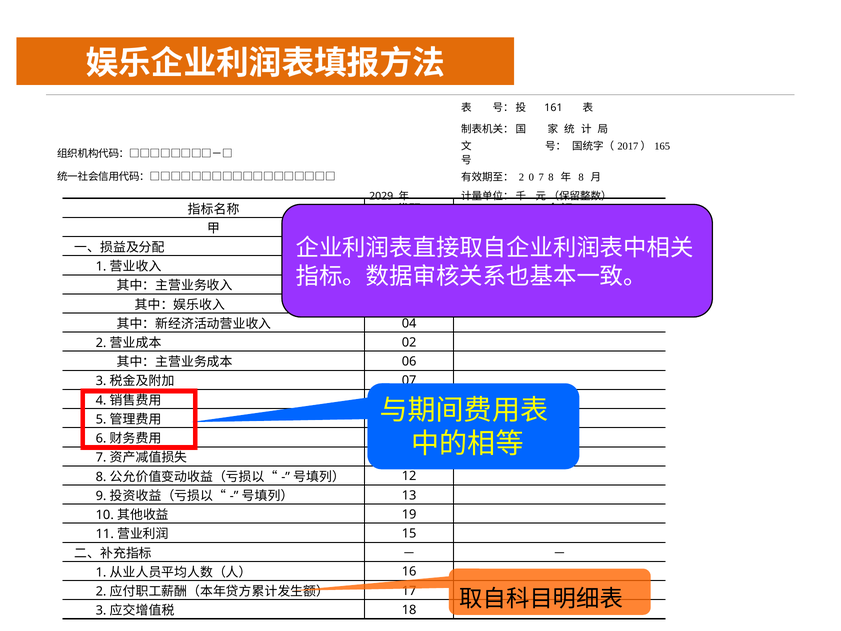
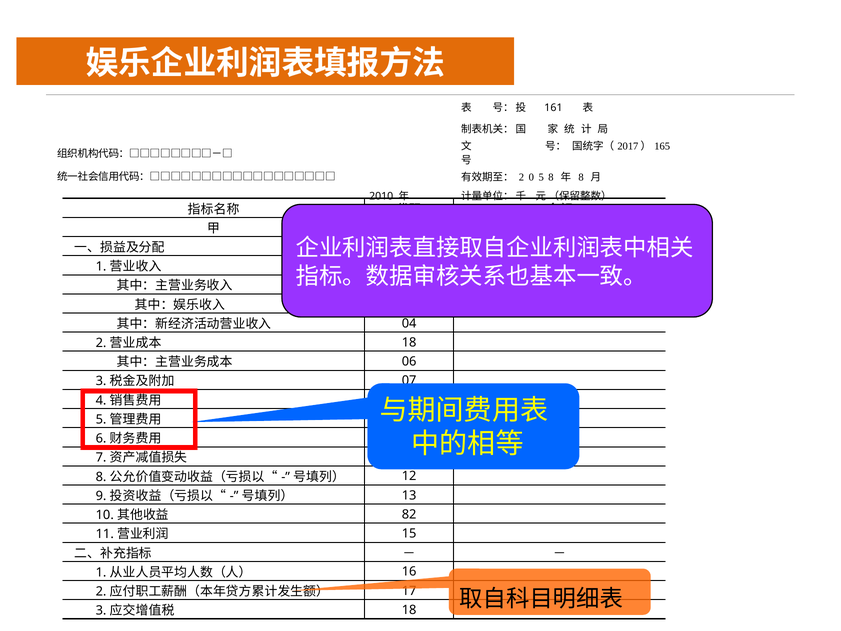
0 7: 7 -> 5
2029: 2029 -> 2010
02 at (409, 342): 02 -> 18
19: 19 -> 82
